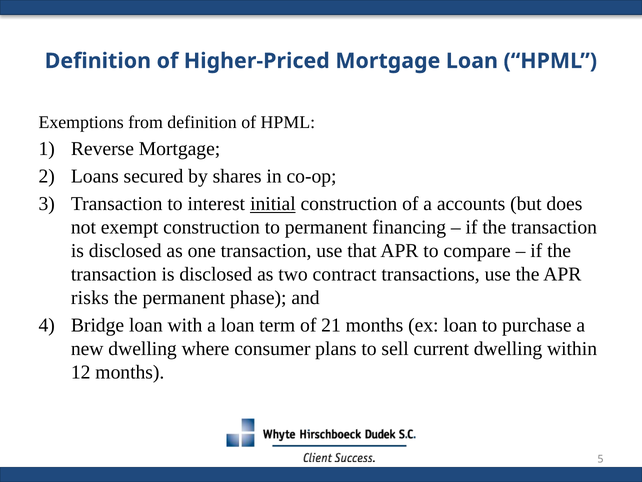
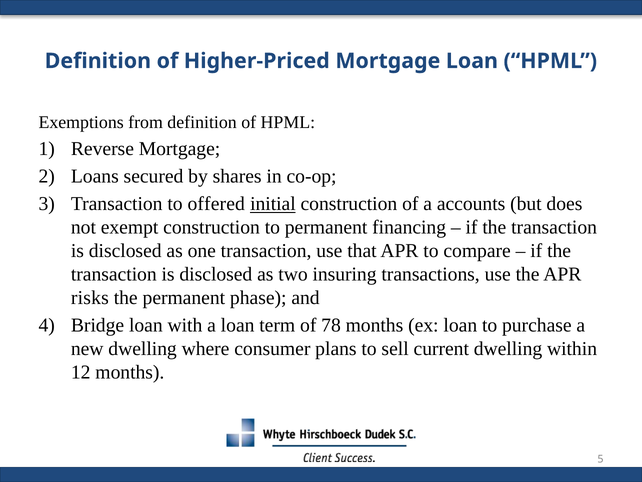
interest: interest -> offered
contract: contract -> insuring
21: 21 -> 78
